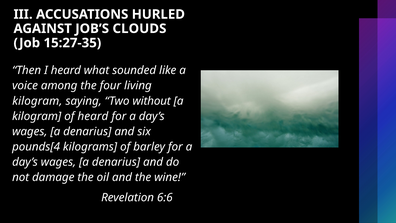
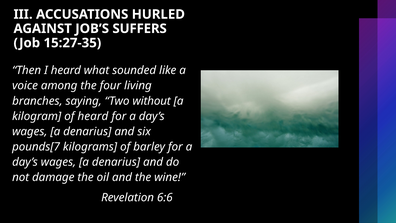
CLOUDS: CLOUDS -> SUFFERS
kilogram at (37, 101): kilogram -> branches
pounds[4: pounds[4 -> pounds[7
